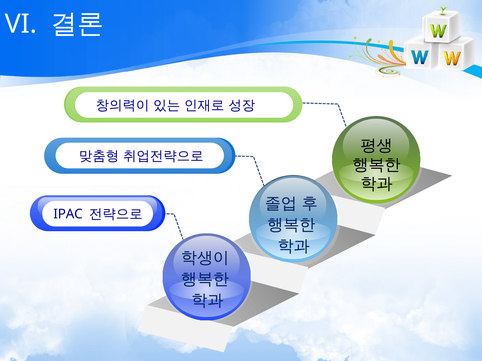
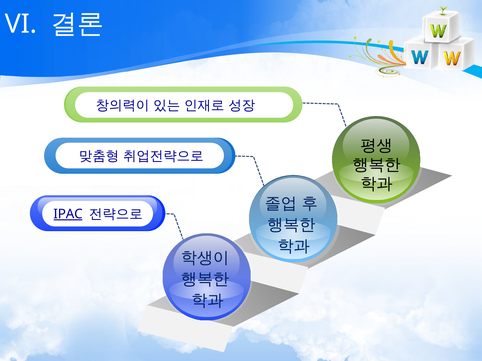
IPAC underline: none -> present
